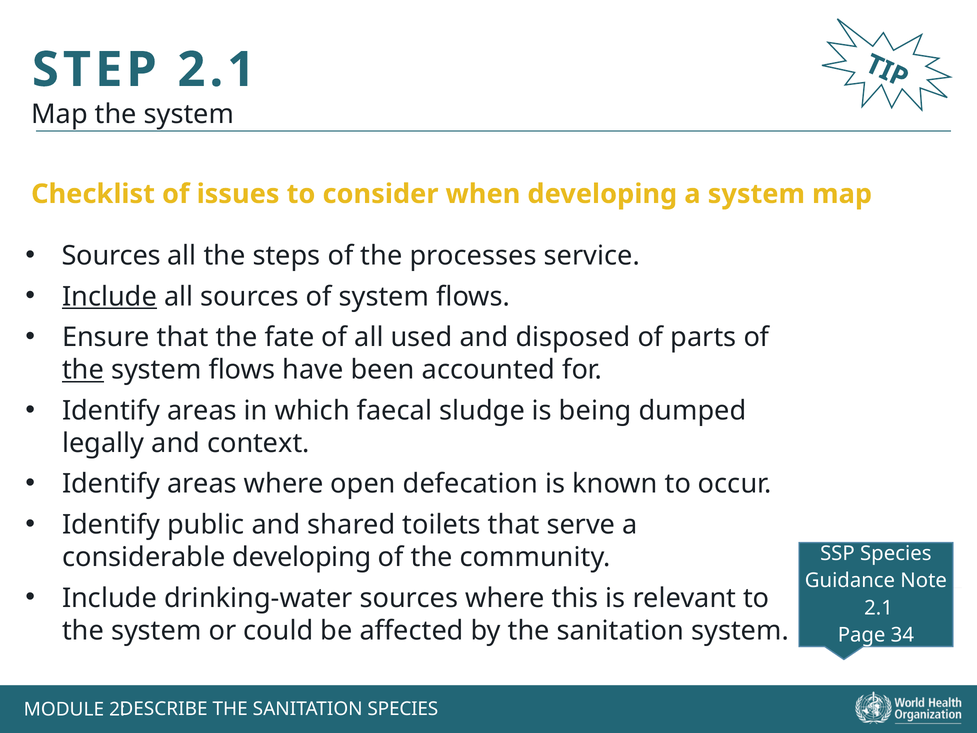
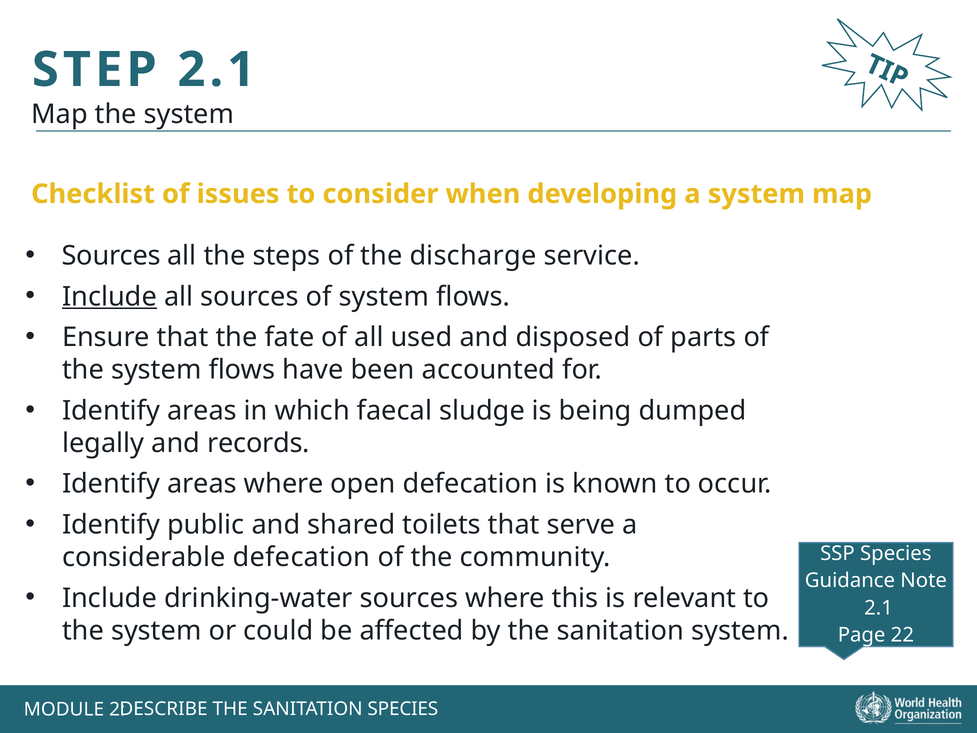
processes: processes -> discharge
the at (83, 370) underline: present -> none
context: context -> records
considerable developing: developing -> defecation
34: 34 -> 22
